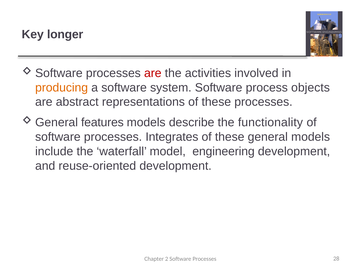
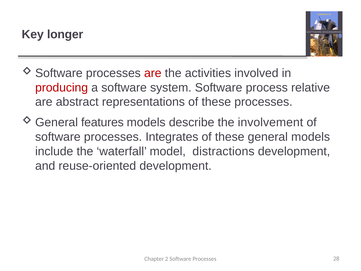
producing colour: orange -> red
objects: objects -> relative
functionality: functionality -> involvement
engineering: engineering -> distractions
